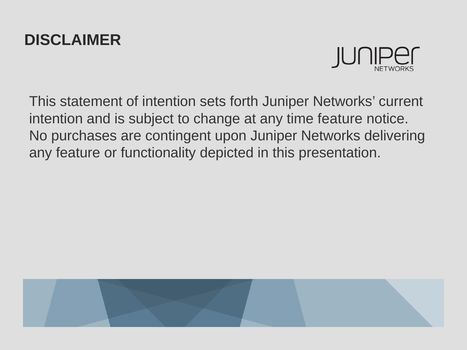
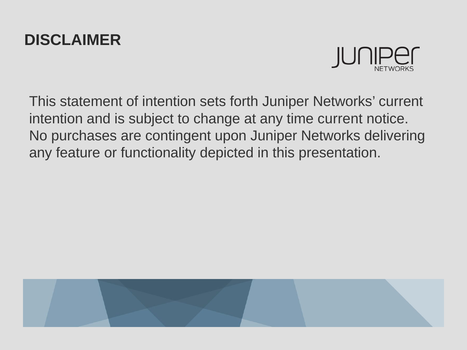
time feature: feature -> current
